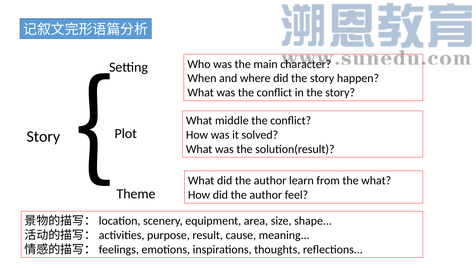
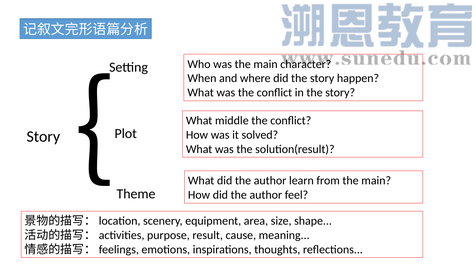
from the what: what -> main
